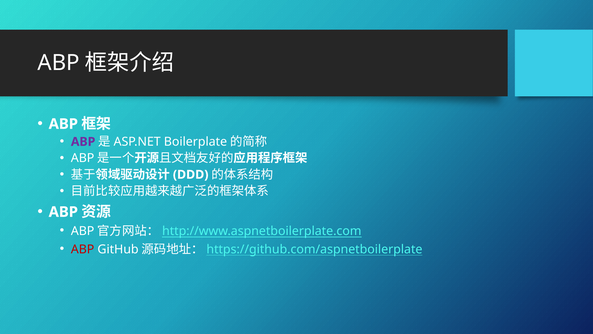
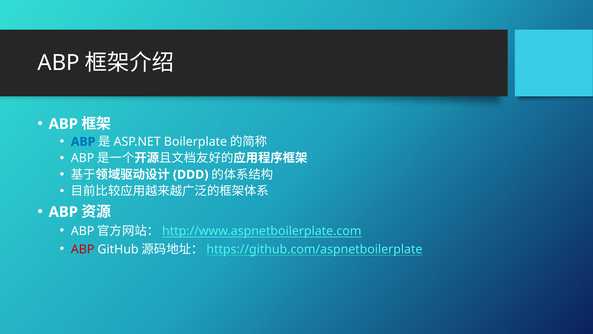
ABP at (83, 142) colour: purple -> blue
